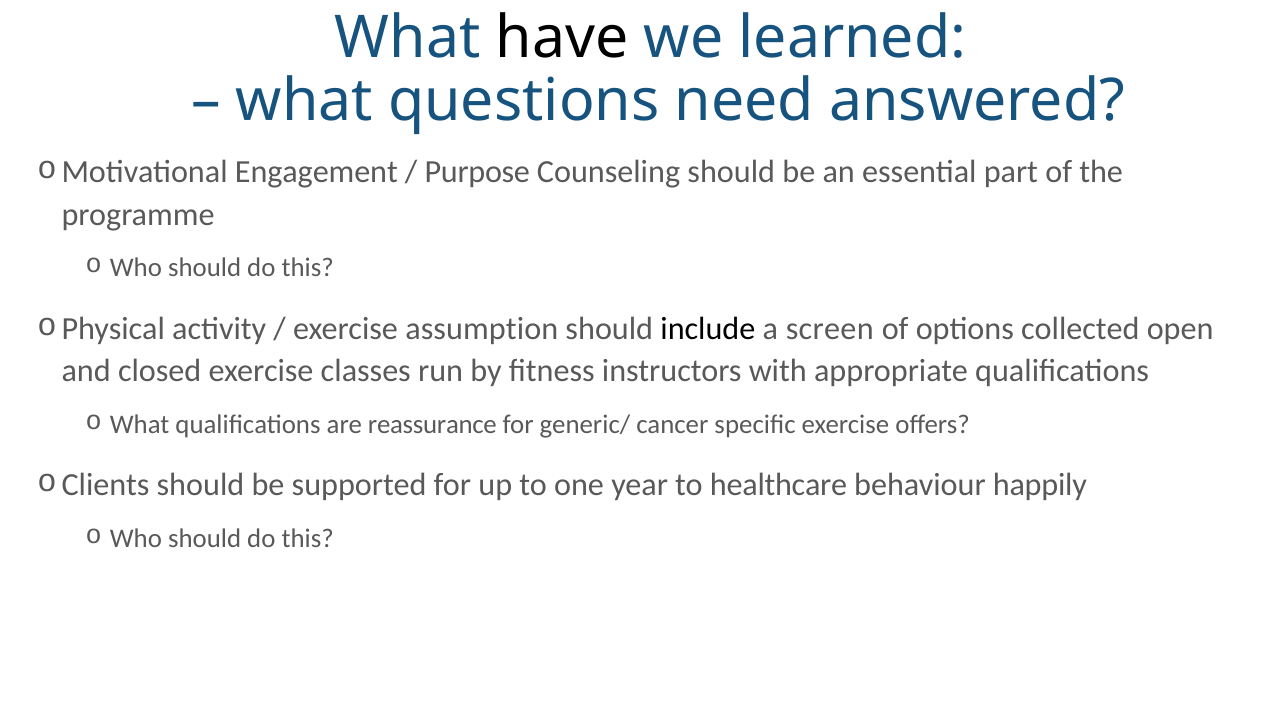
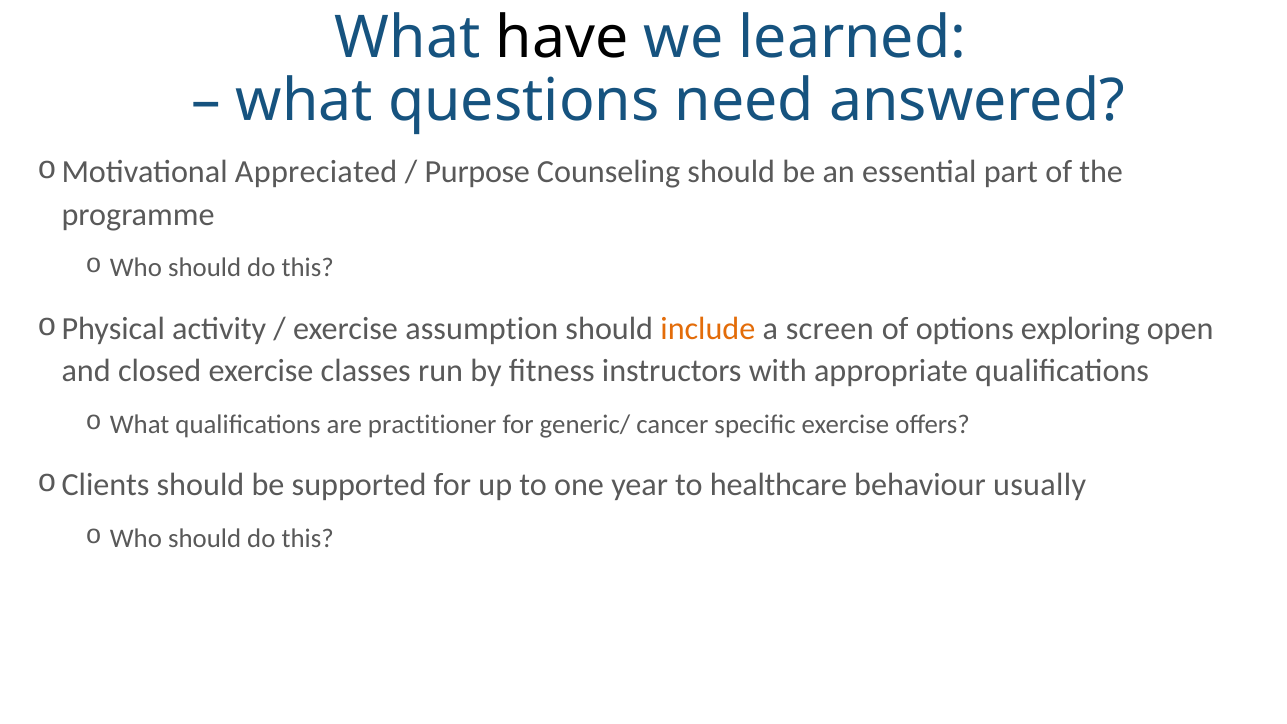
Engagement: Engagement -> Appreciated
include colour: black -> orange
collected: collected -> exploring
reassurance: reassurance -> practitioner
happily: happily -> usually
